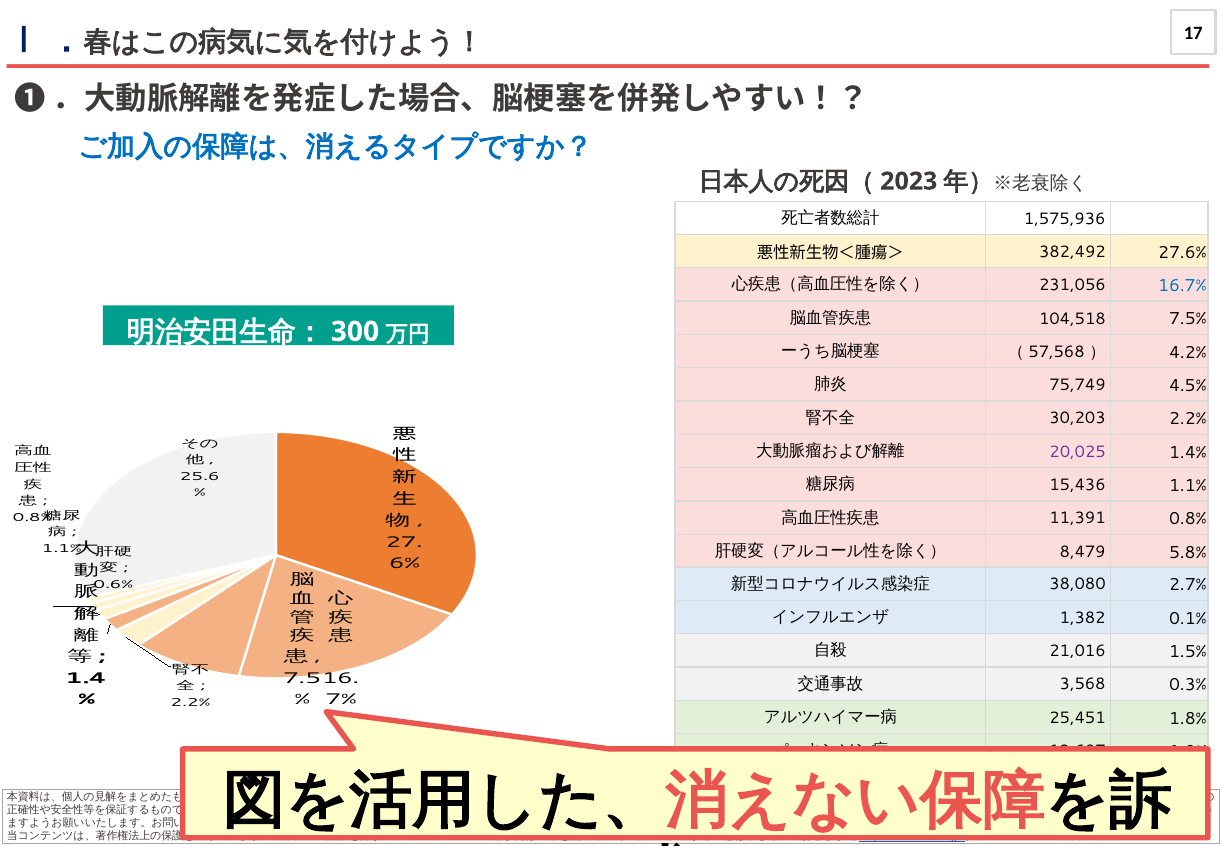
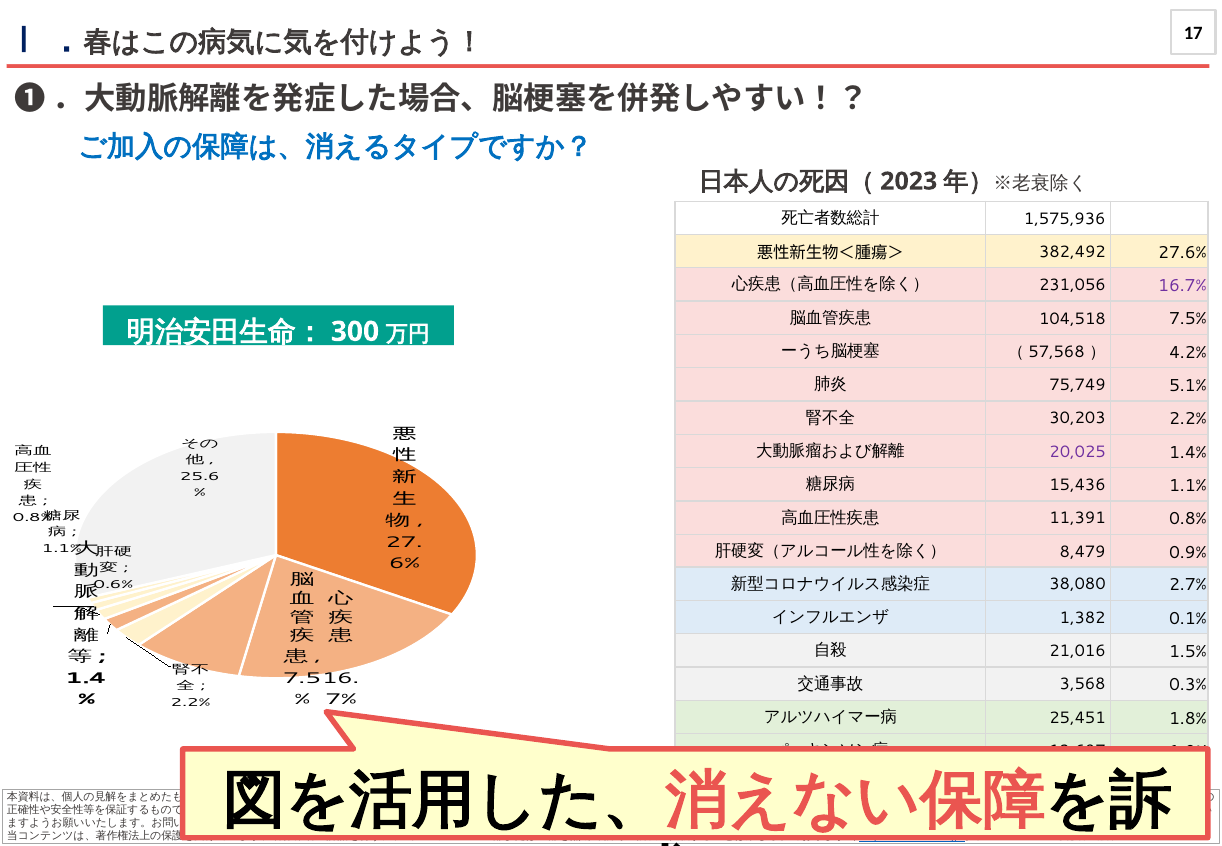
16.7% colour: blue -> purple
4.5%: 4.5% -> 5.1%
5.8%: 5.8% -> 0.9%
